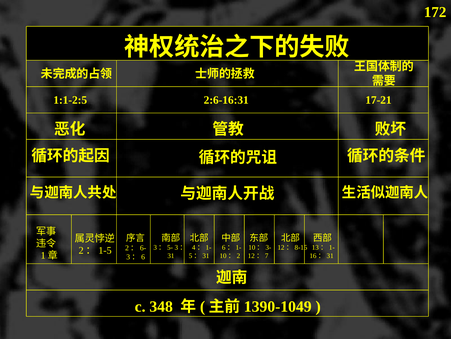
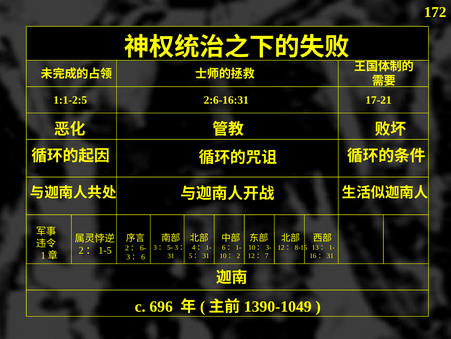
348: 348 -> 696
